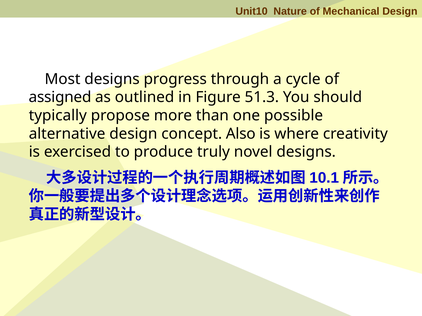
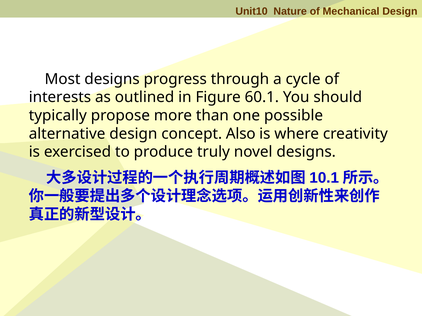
assigned: assigned -> interests
51.3: 51.3 -> 60.1
